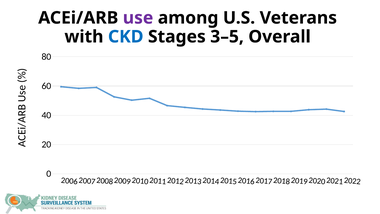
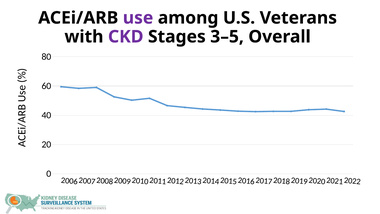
CKD colour: blue -> purple
